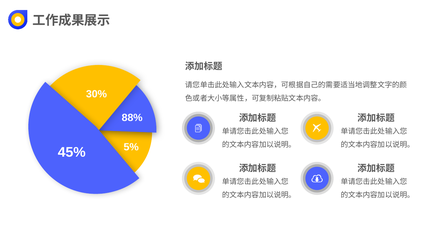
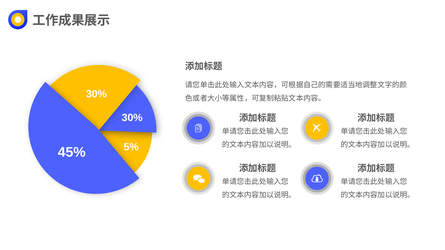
88% at (132, 118): 88% -> 30%
